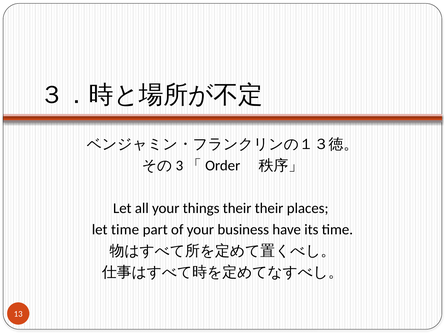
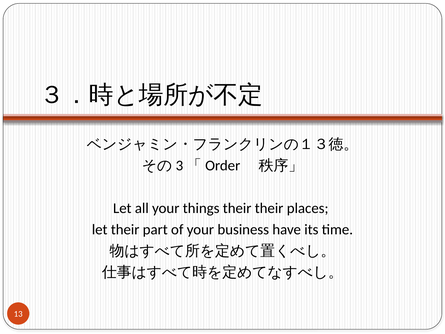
let time: time -> their
